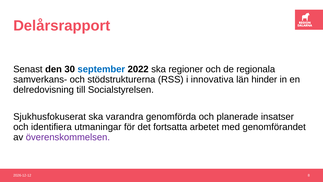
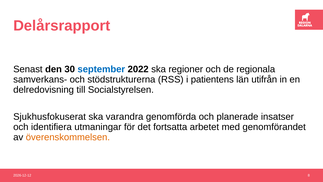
innovativa: innovativa -> patientens
hinder: hinder -> utifrån
överenskommelsen colour: purple -> orange
